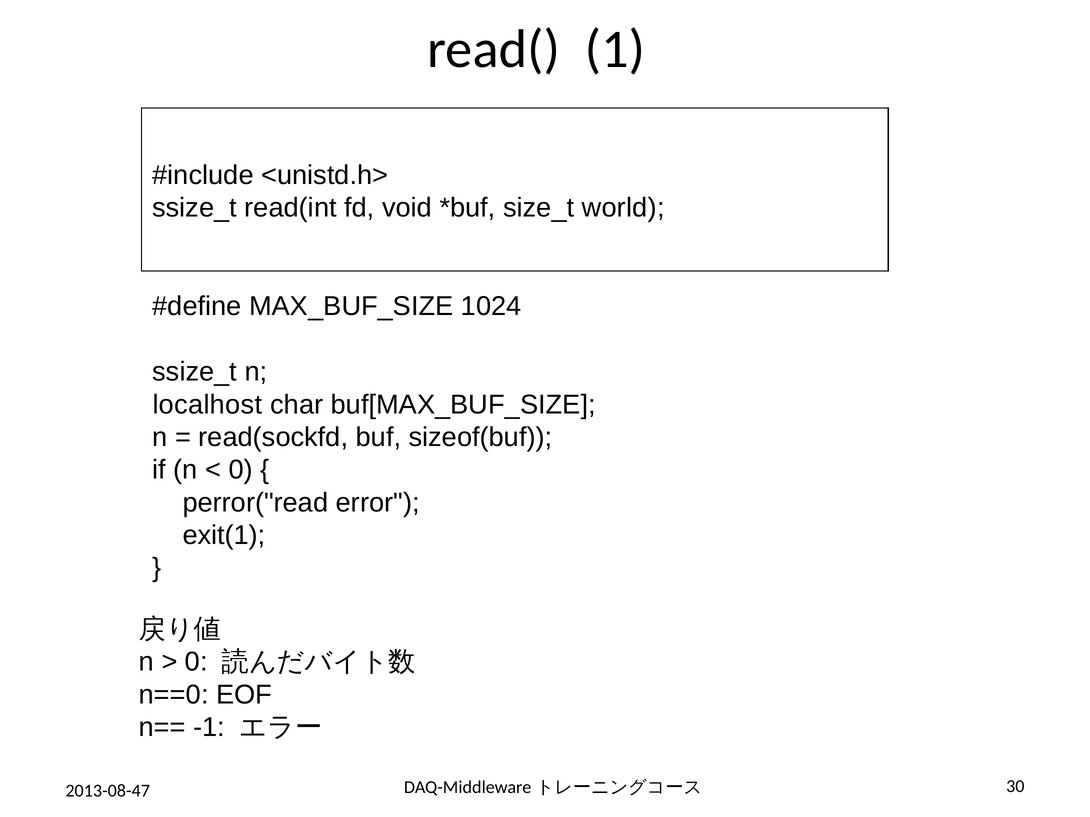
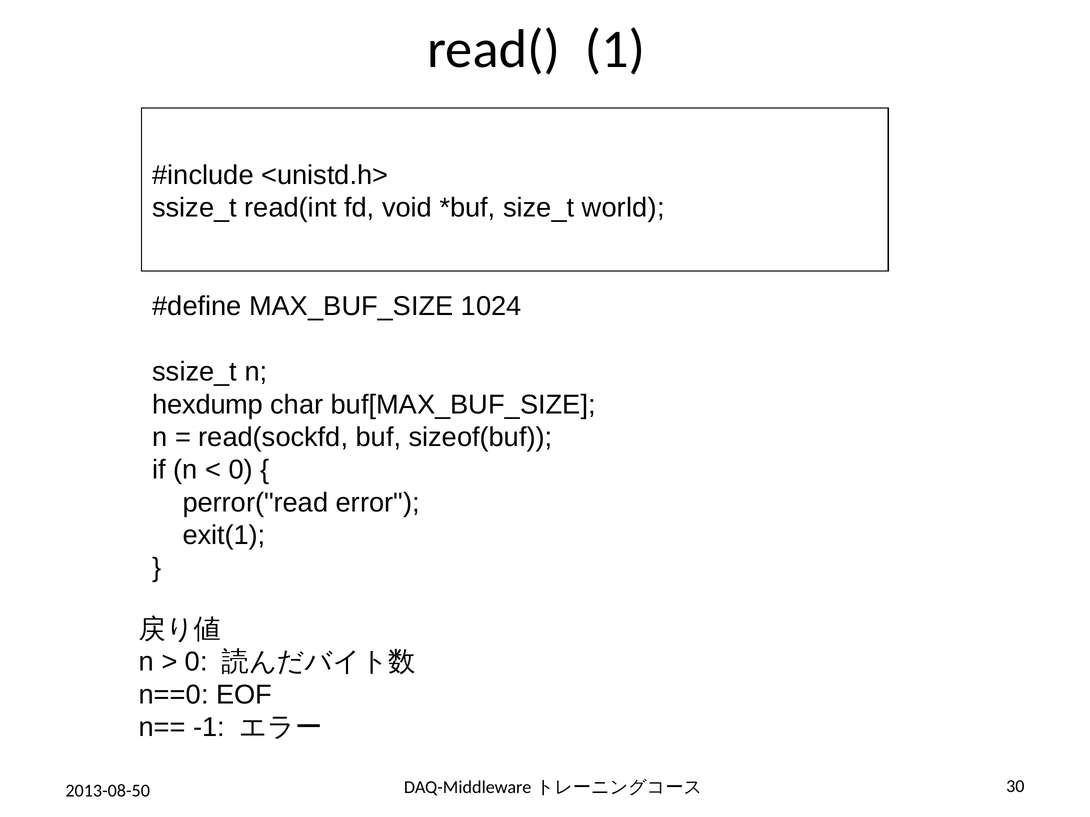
localhost: localhost -> hexdump
2013-08-47: 2013-08-47 -> 2013-08-50
